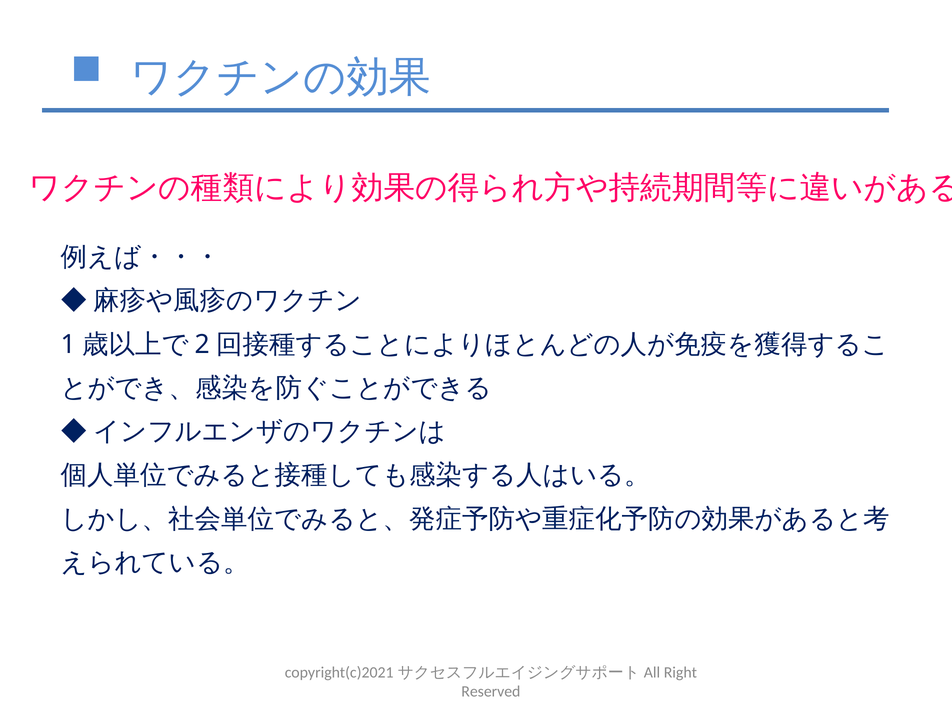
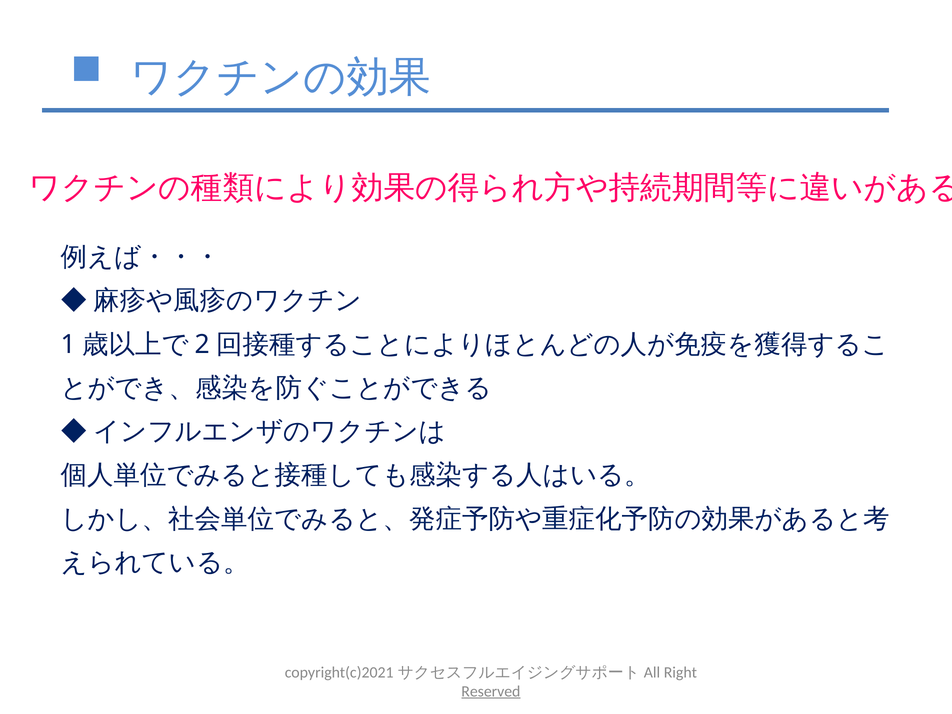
Reserved underline: none -> present
